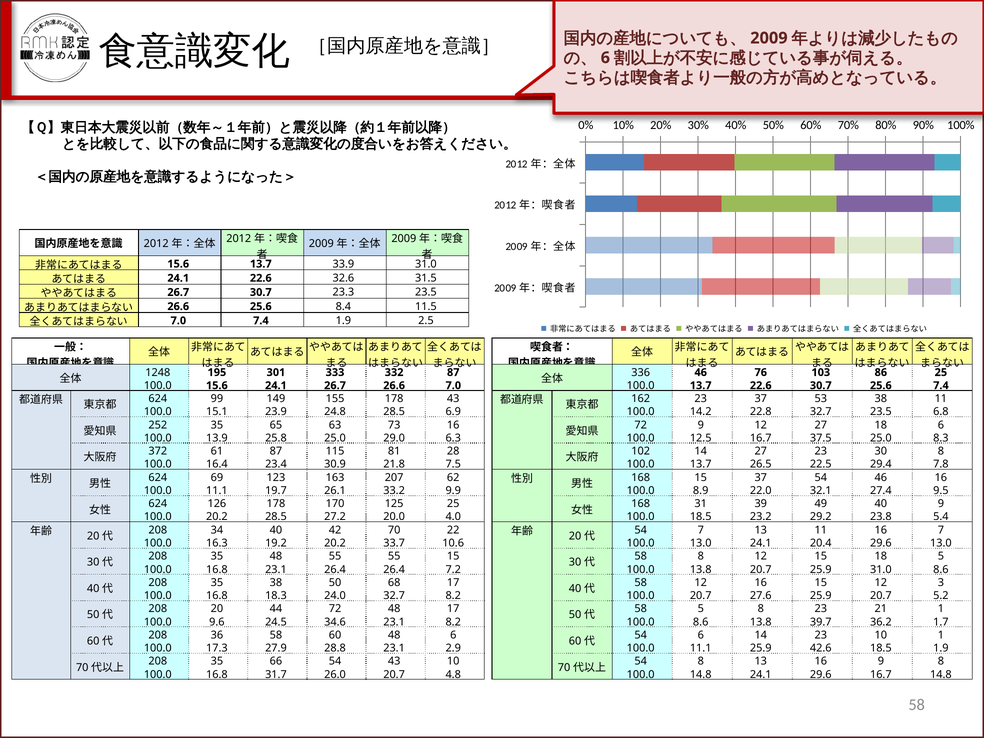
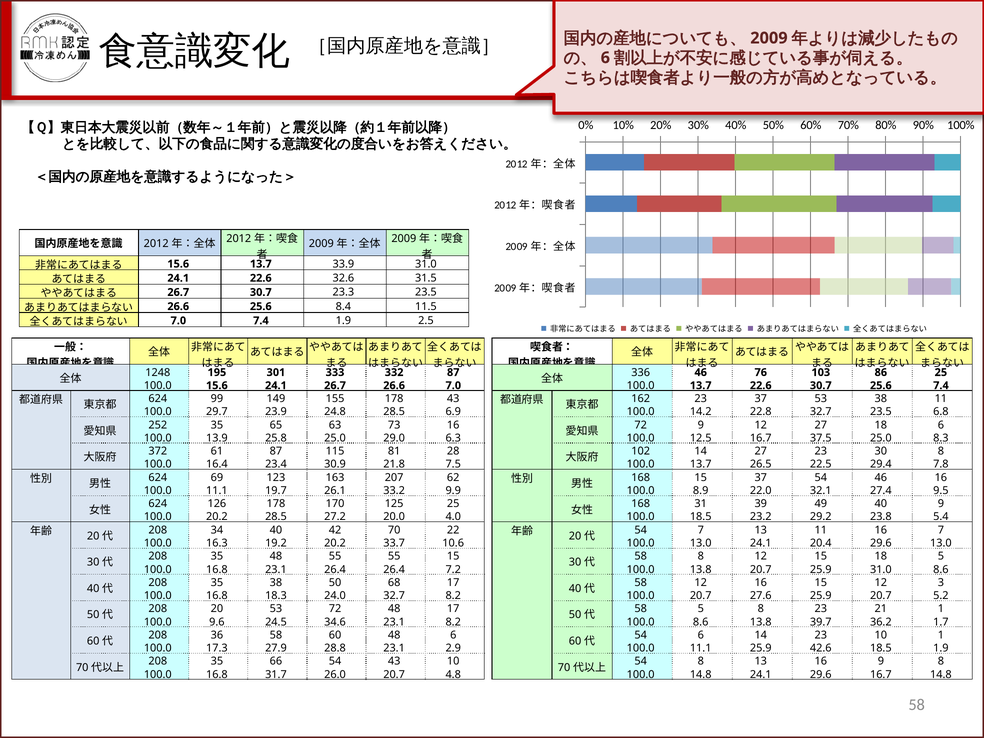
15.1: 15.1 -> 29.7
20 44: 44 -> 53
